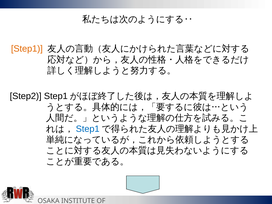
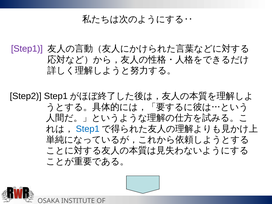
Step1 at (27, 49) colour: orange -> purple
